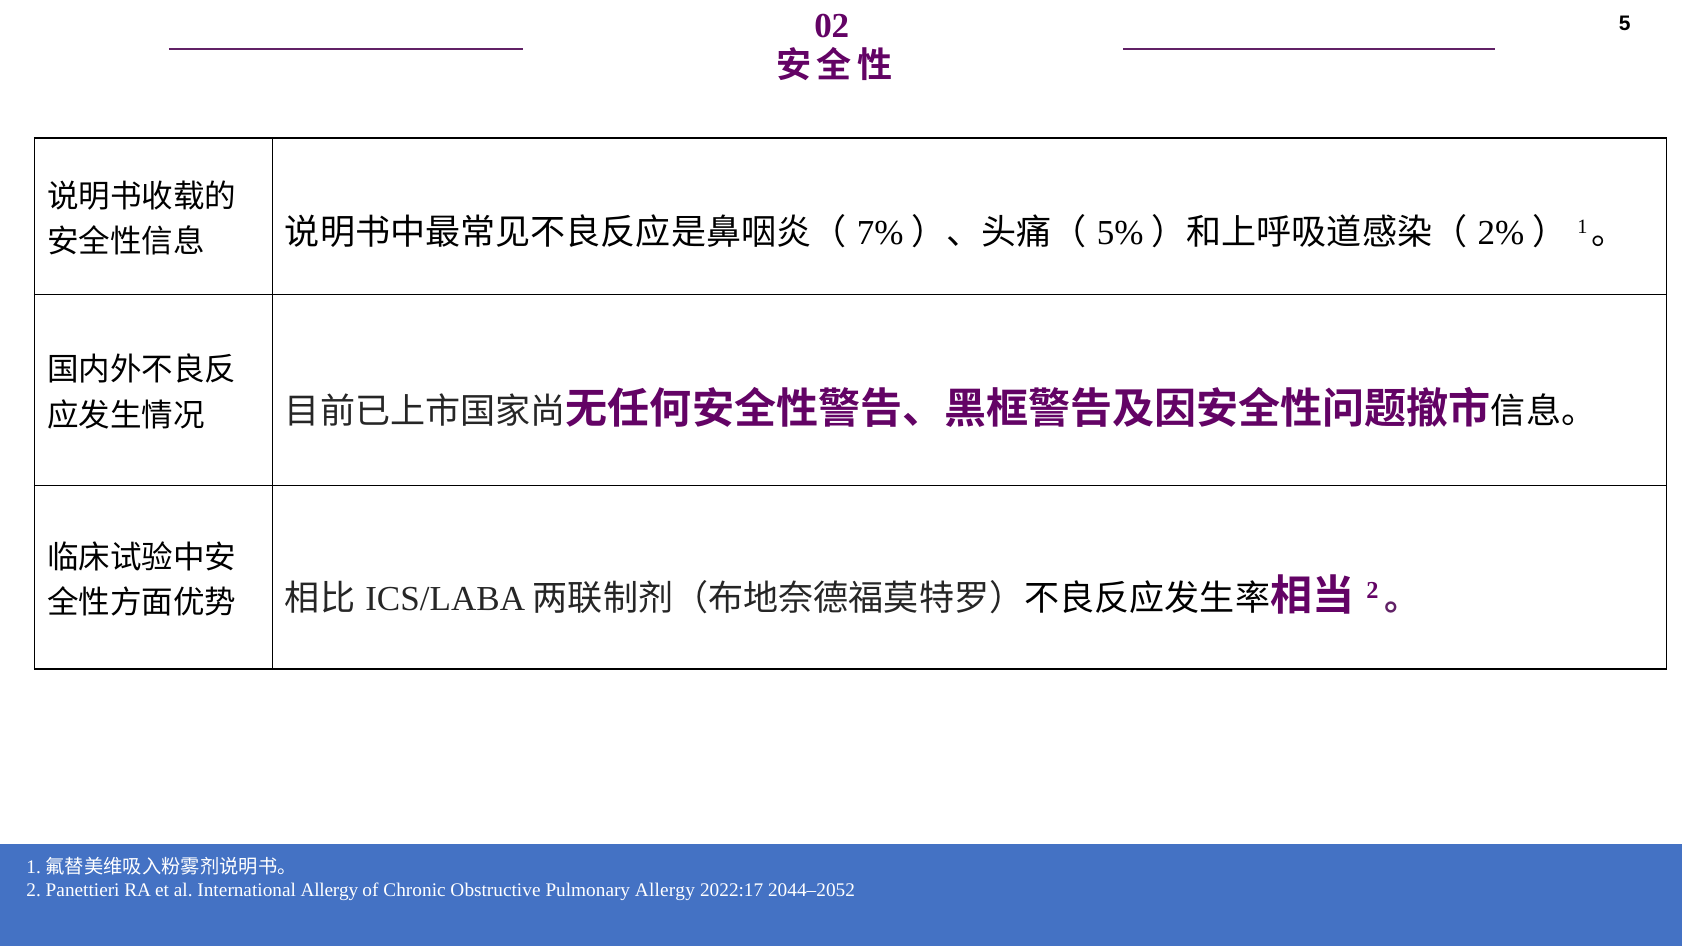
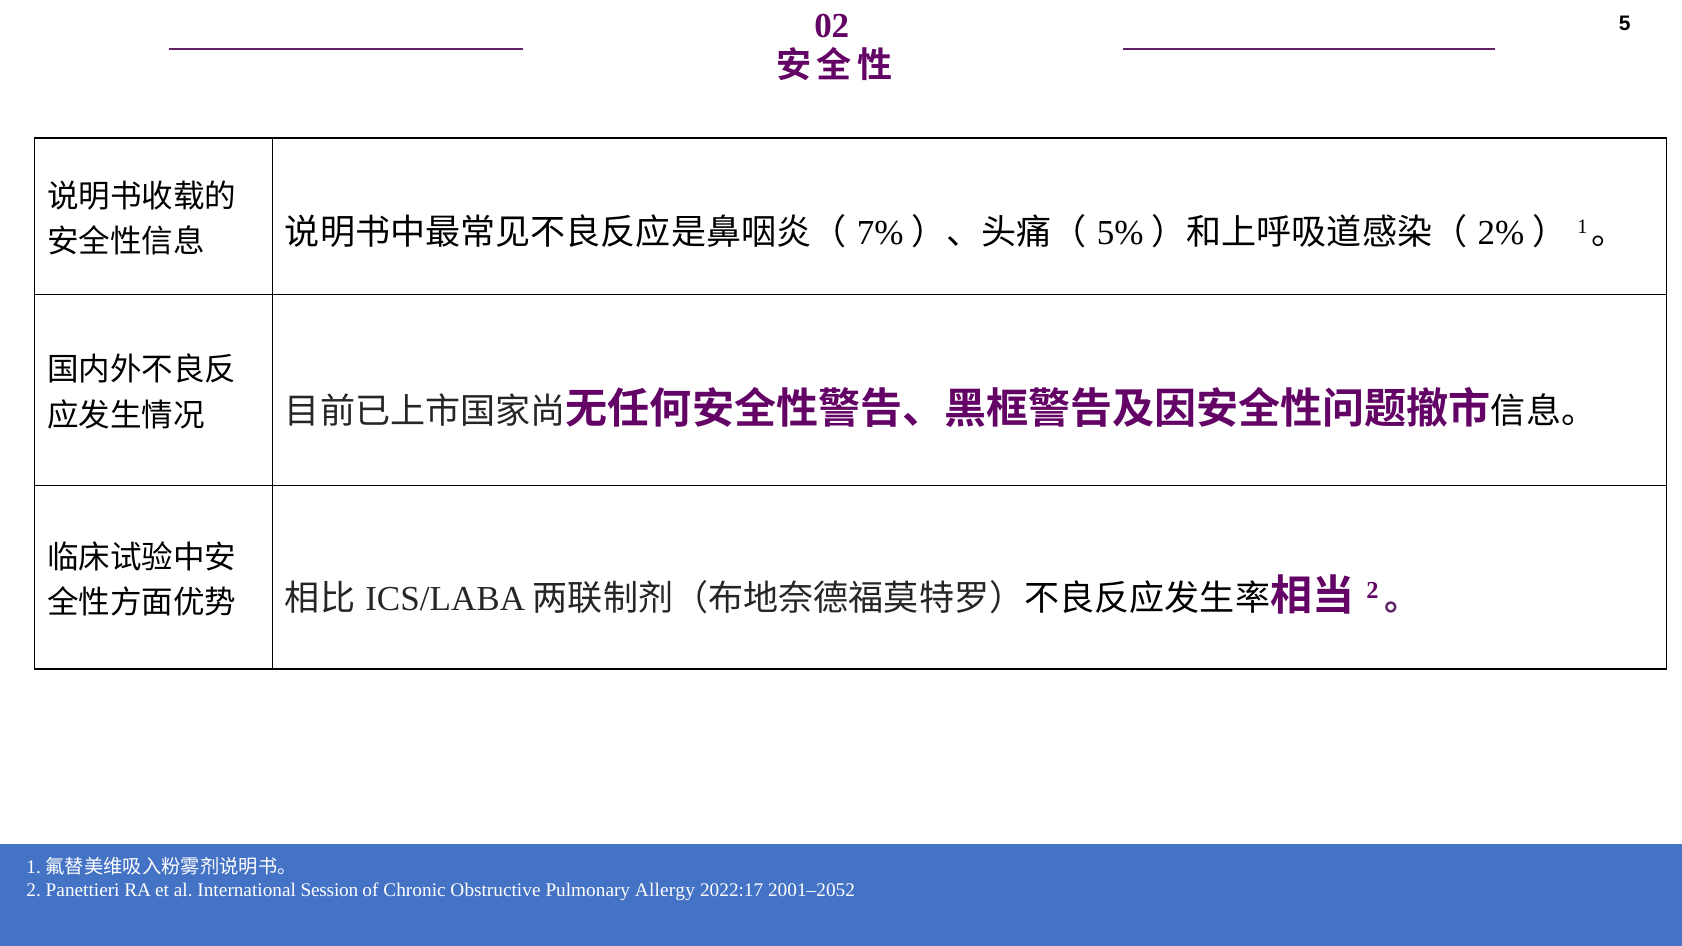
International Allergy: Allergy -> Session
2044–2052: 2044–2052 -> 2001–2052
